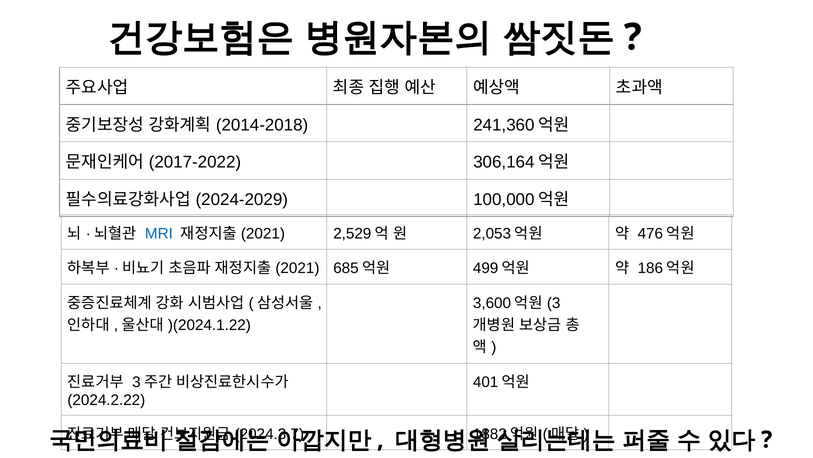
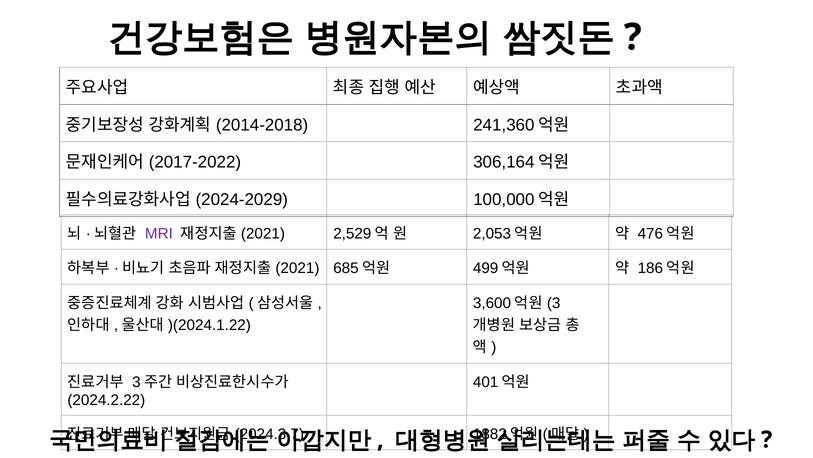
MRI colour: blue -> purple
